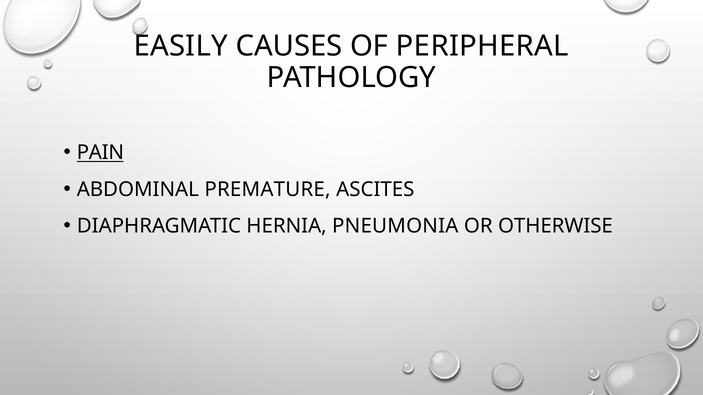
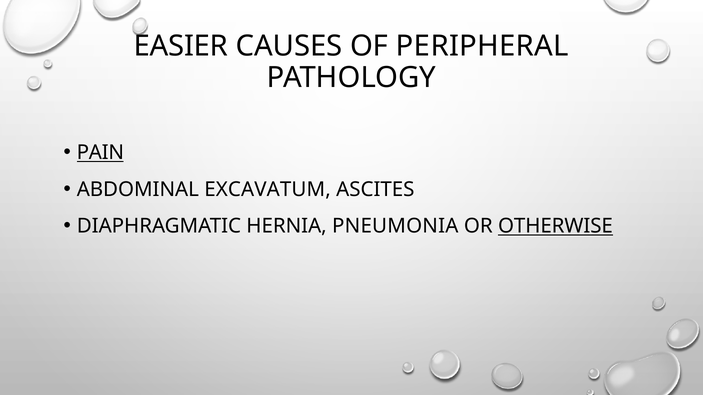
EASILY: EASILY -> EASIER
PREMATURE: PREMATURE -> EXCAVATUM
OTHERWISE underline: none -> present
